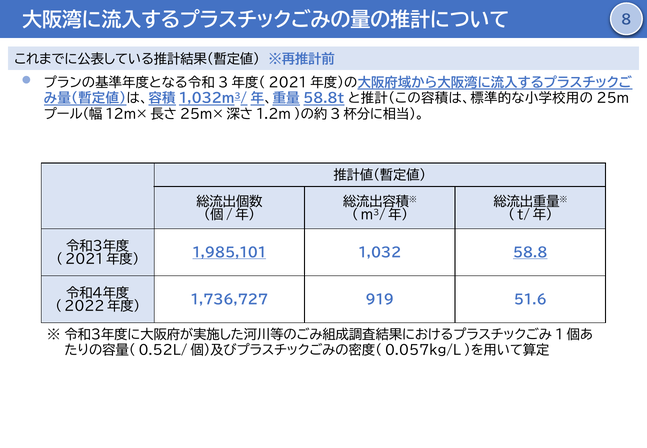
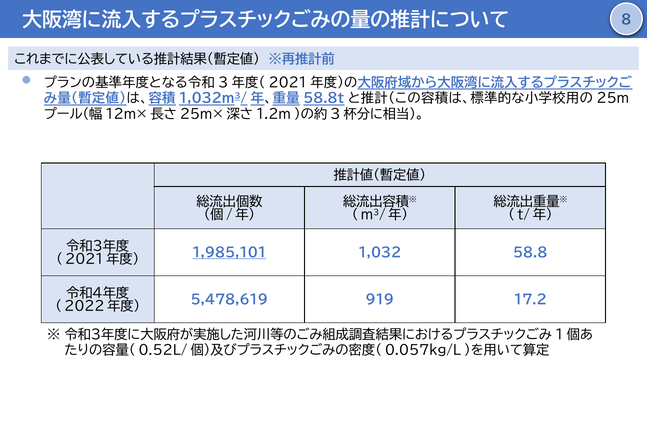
58.8 underline: present -> none
1,736,727: 1,736,727 -> 5,478,619
51.6: 51.6 -> 17.2
